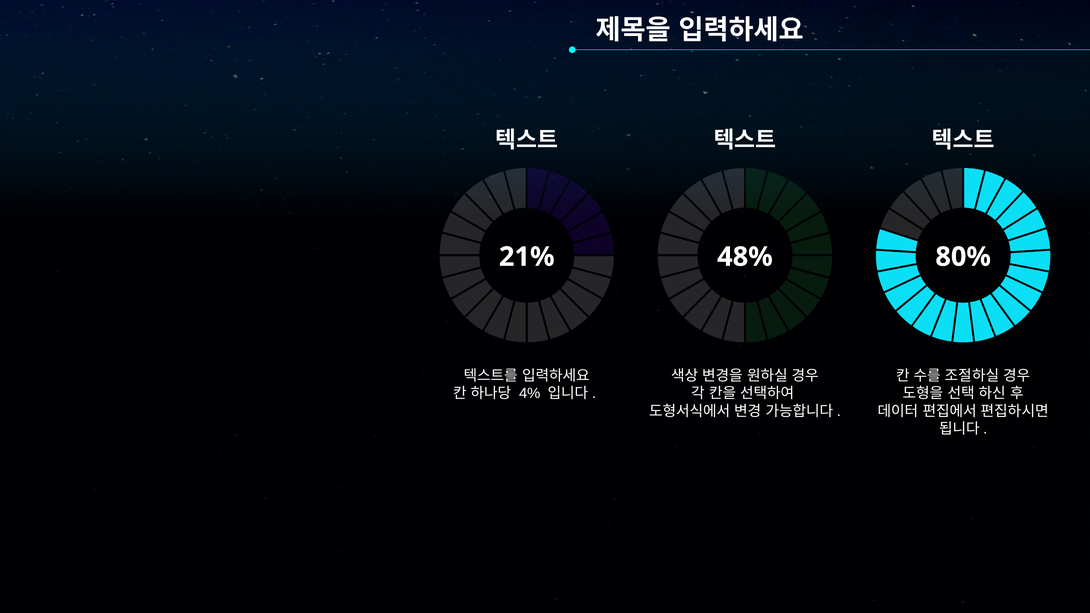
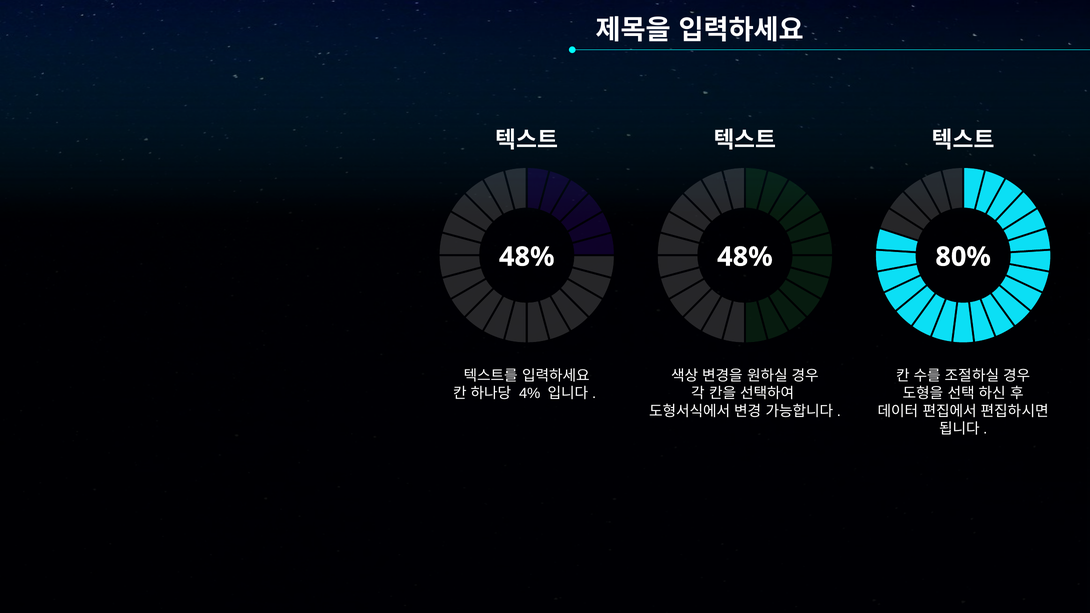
21% at (527, 257): 21% -> 48%
